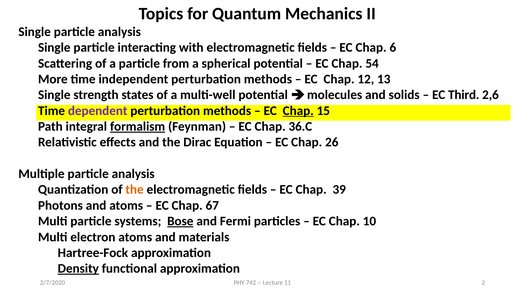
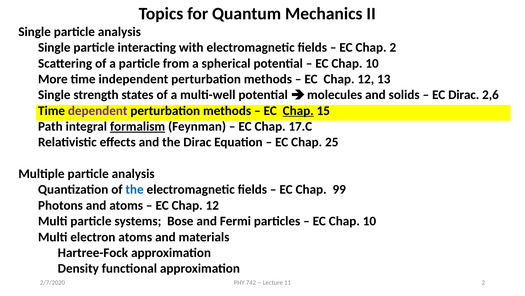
Chap 6: 6 -> 2
54 at (372, 63): 54 -> 10
EC Third: Third -> Dirac
36.C: 36.C -> 17.C
26: 26 -> 25
the at (135, 189) colour: orange -> blue
39: 39 -> 99
67 at (212, 205): 67 -> 12
Bose underline: present -> none
Density underline: present -> none
